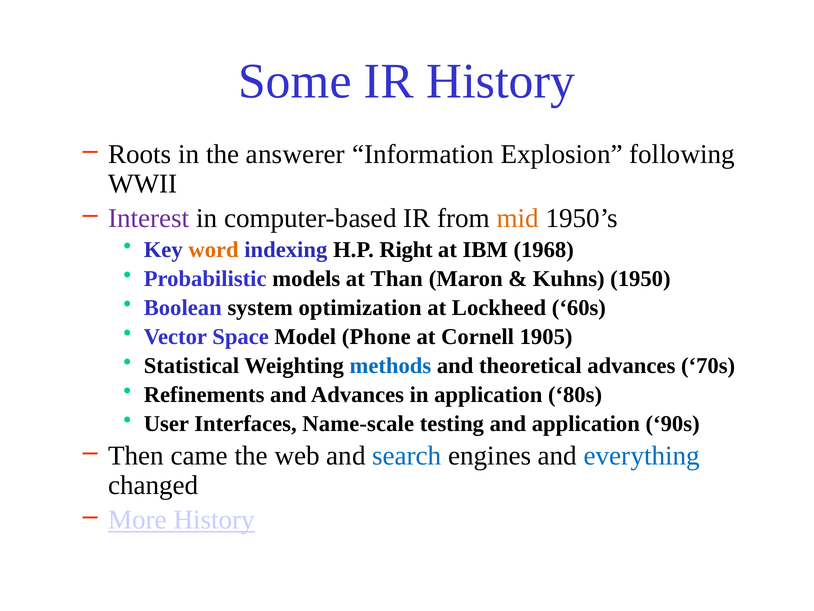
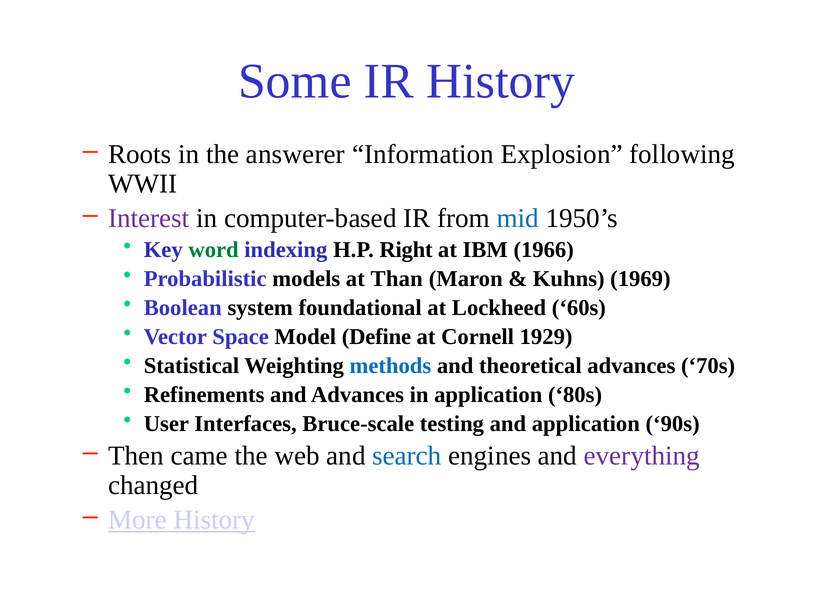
mid colour: orange -> blue
word colour: orange -> green
1968: 1968 -> 1966
1950: 1950 -> 1969
optimization: optimization -> foundational
Phone: Phone -> Define
1905: 1905 -> 1929
Name-scale: Name-scale -> Bruce-scale
everything colour: blue -> purple
